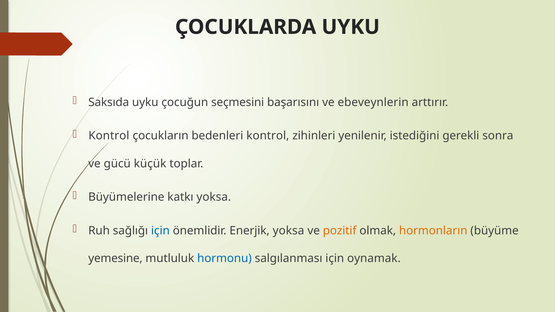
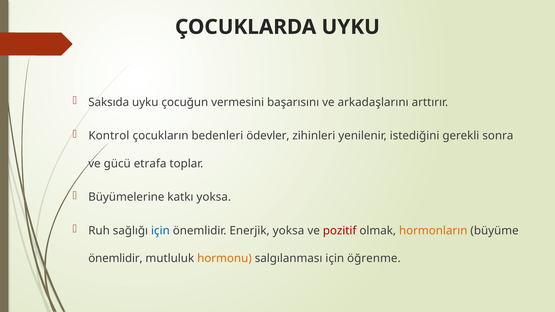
seçmesini: seçmesini -> vermesini
ebeveynlerin: ebeveynlerin -> arkadaşlarını
bedenleri kontrol: kontrol -> ödevler
küçük: küçük -> etrafa
pozitif colour: orange -> red
yemesine at (115, 259): yemesine -> önemlidir
hormonu colour: blue -> orange
oynamak: oynamak -> öğrenme
